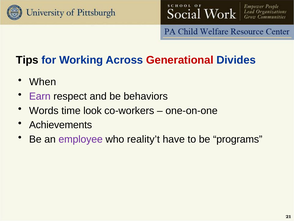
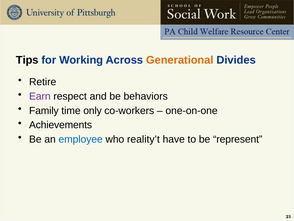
Generational colour: red -> orange
When: When -> Retire
Words: Words -> Family
look: look -> only
employee colour: purple -> blue
programs: programs -> represent
